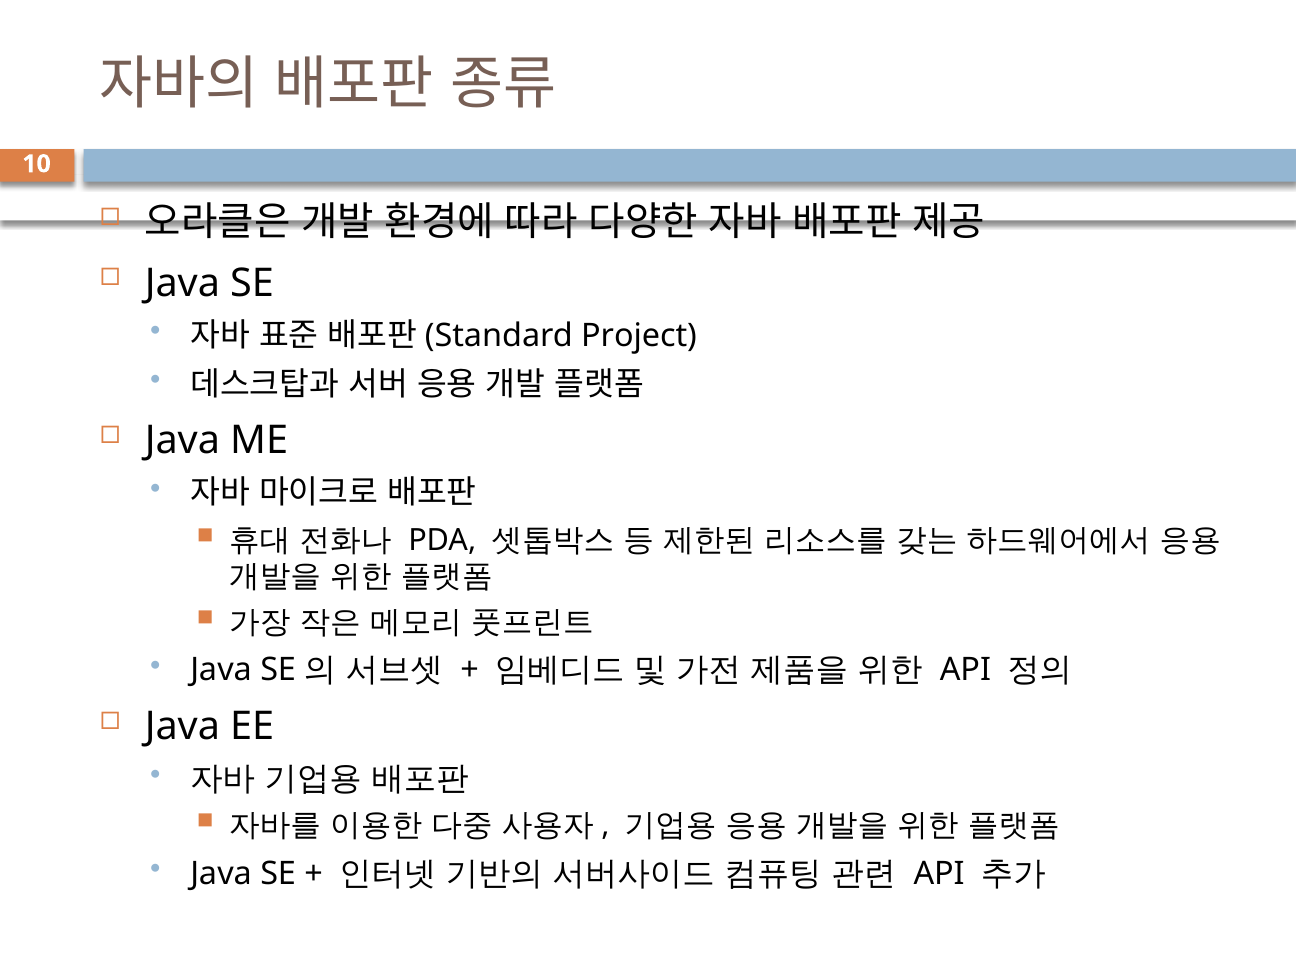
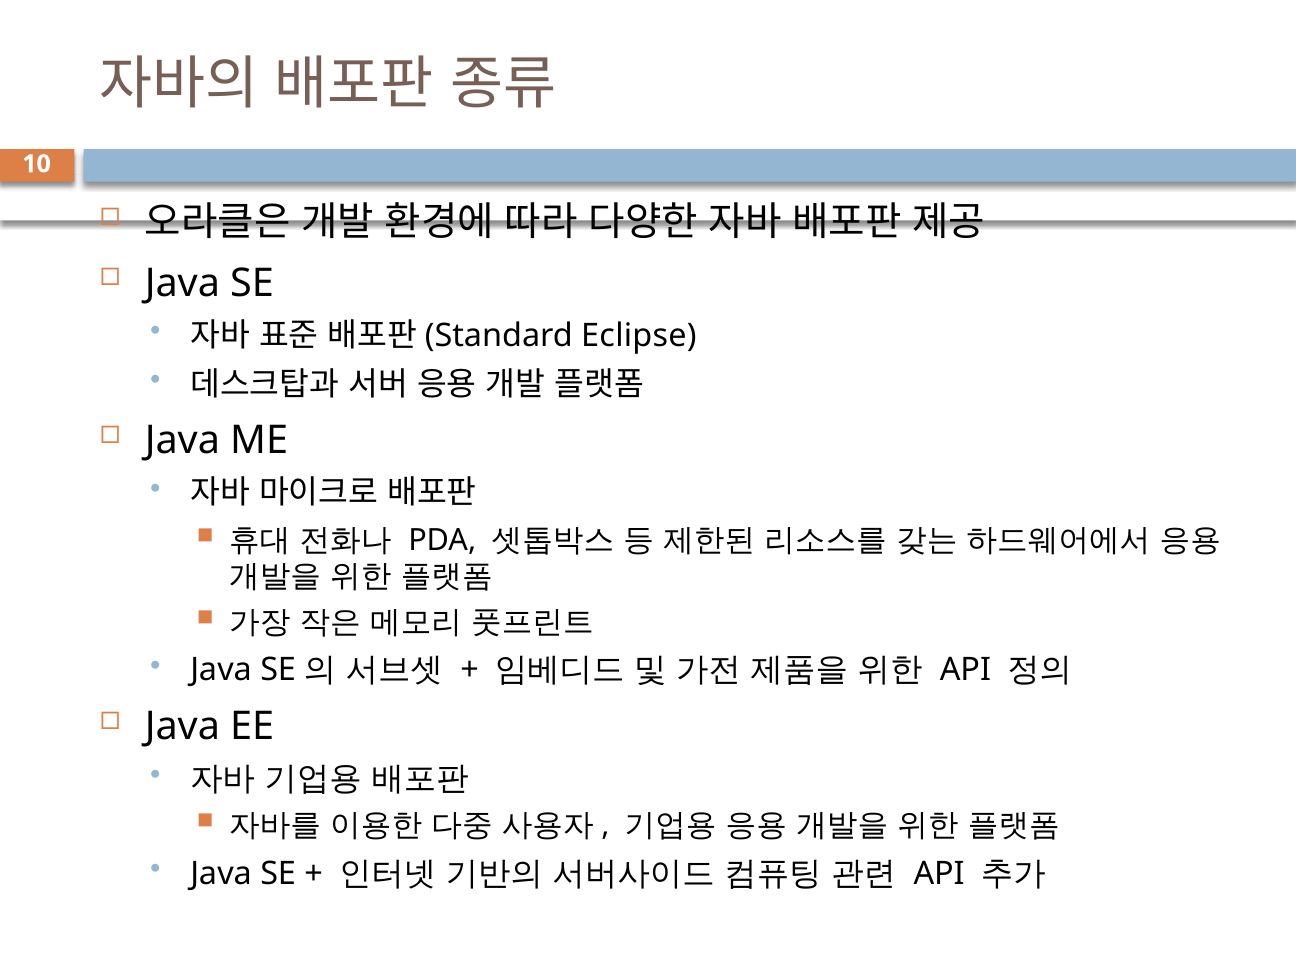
Project: Project -> Eclipse
